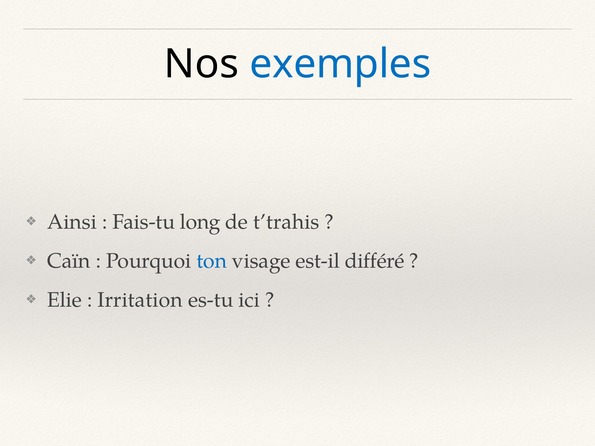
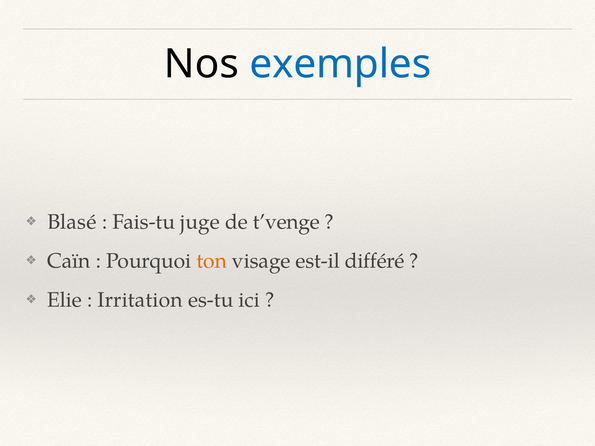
Ainsi: Ainsi -> Blasé
long: long -> juge
t’trahis: t’trahis -> t’venge
ton colour: blue -> orange
